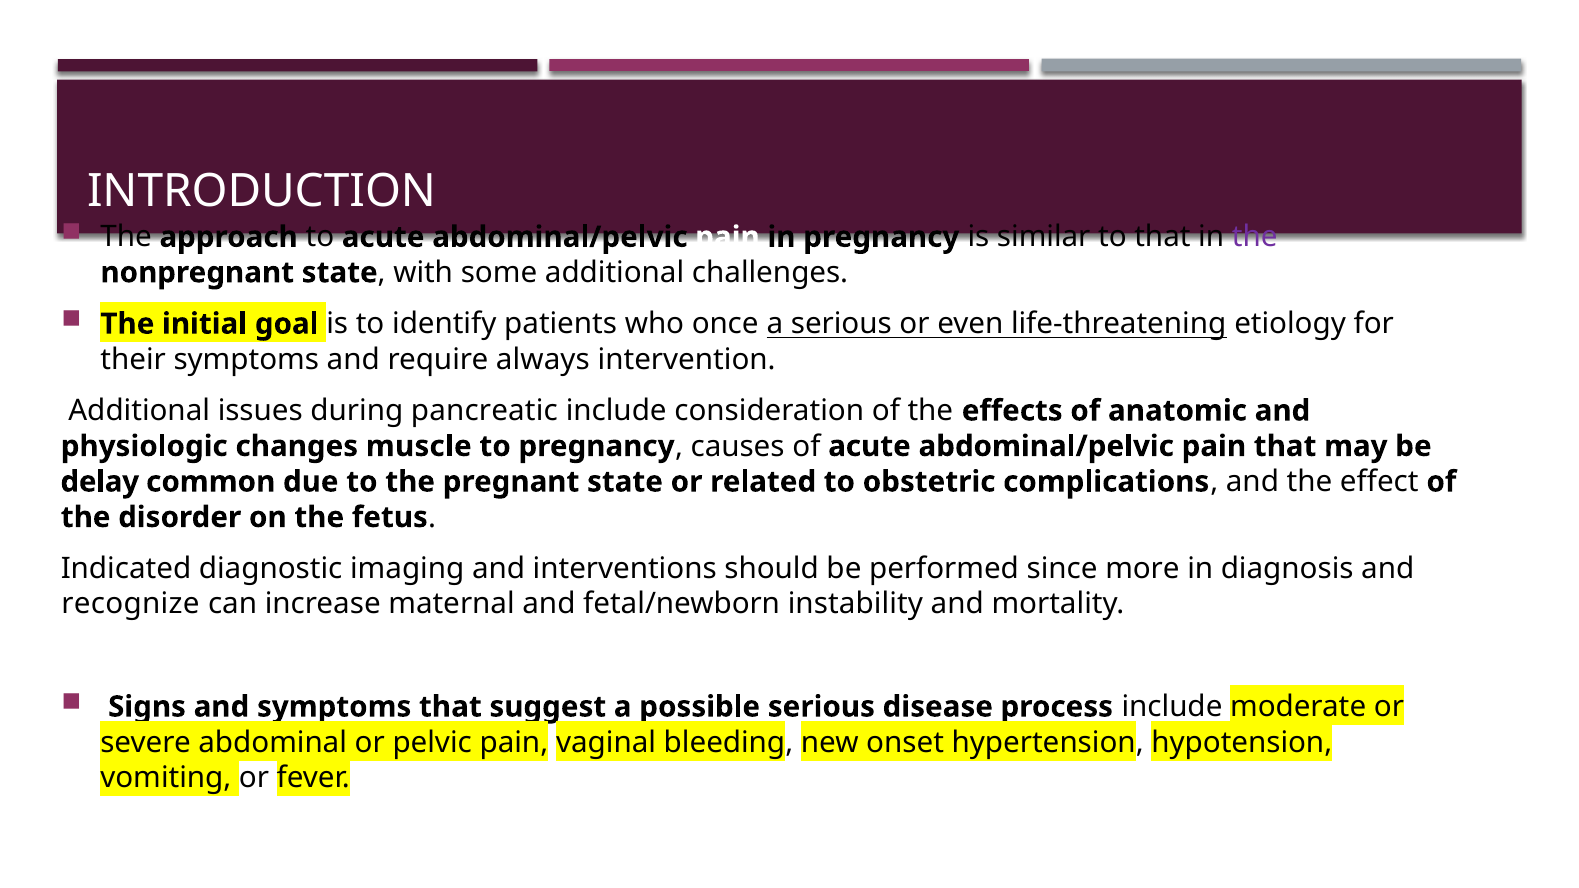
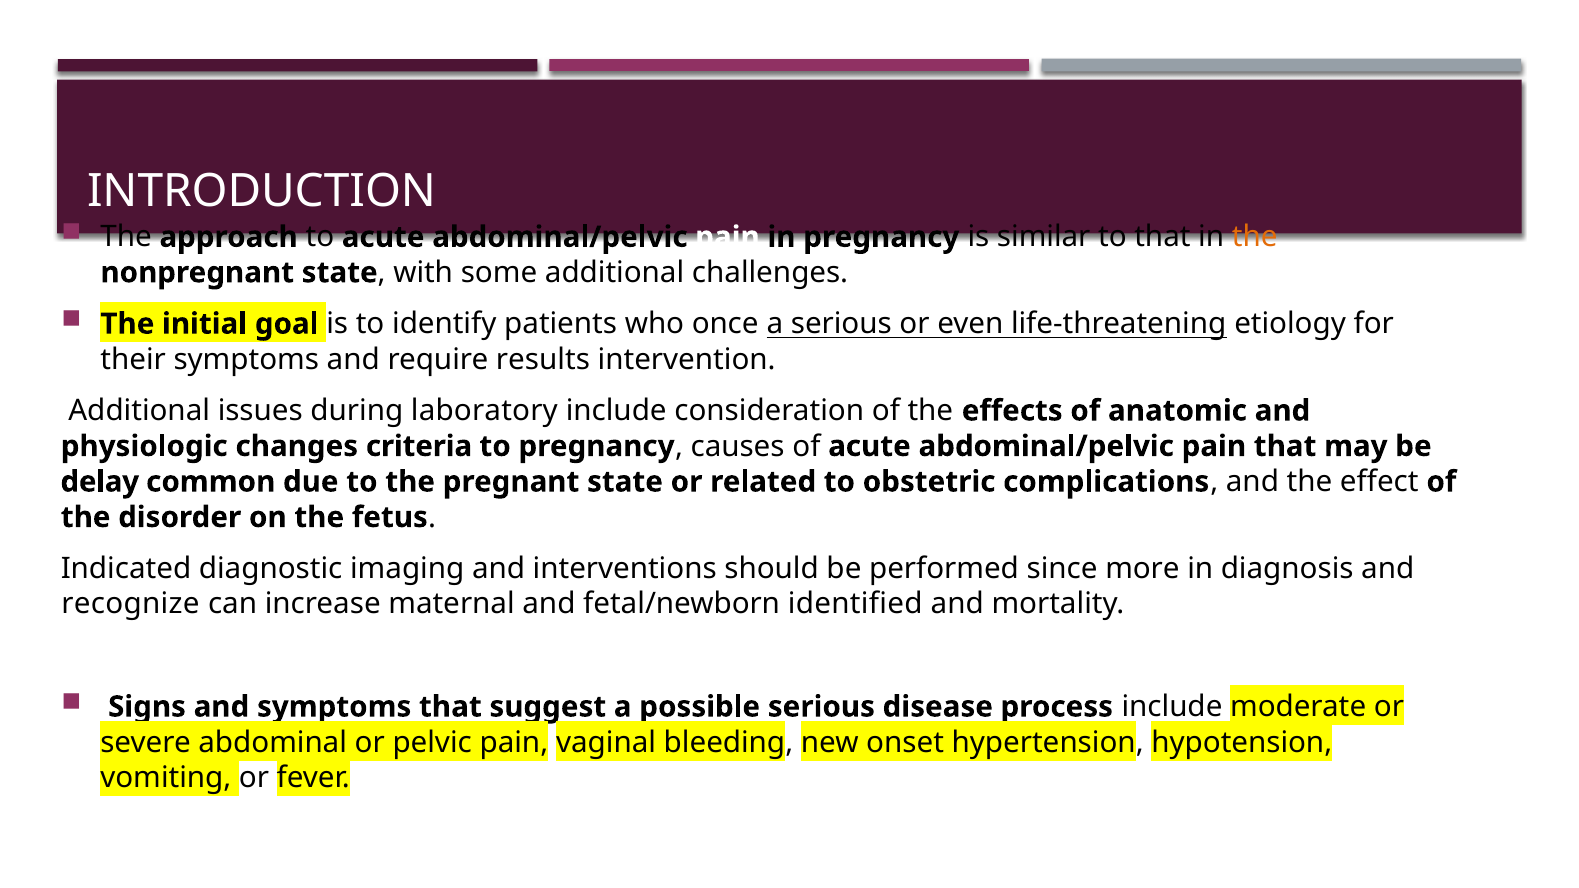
the at (1255, 237) colour: purple -> orange
always: always -> results
pancreatic: pancreatic -> laboratory
muscle: muscle -> criteria
instability: instability -> identified
